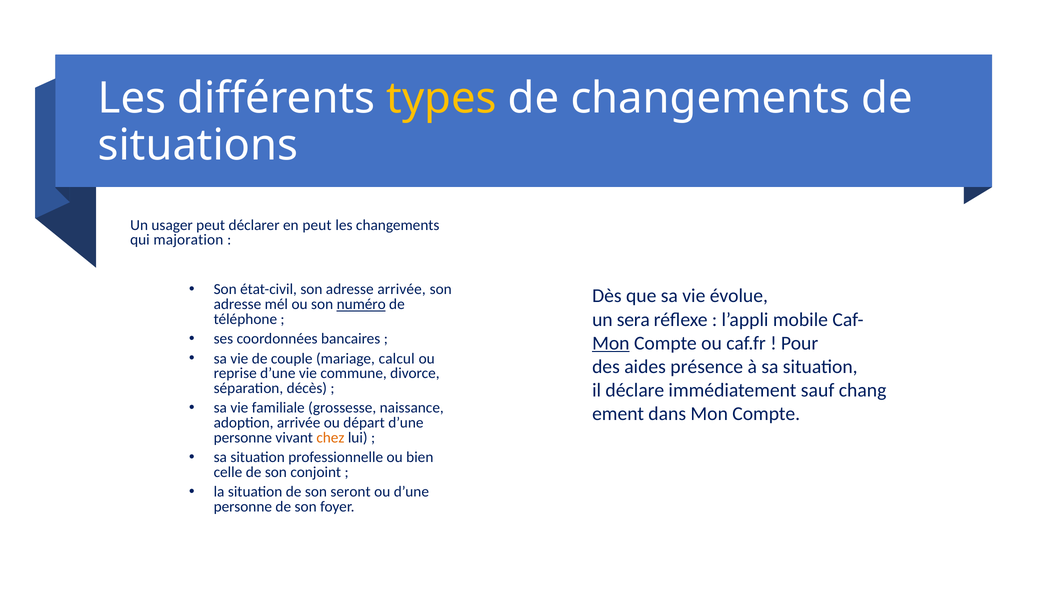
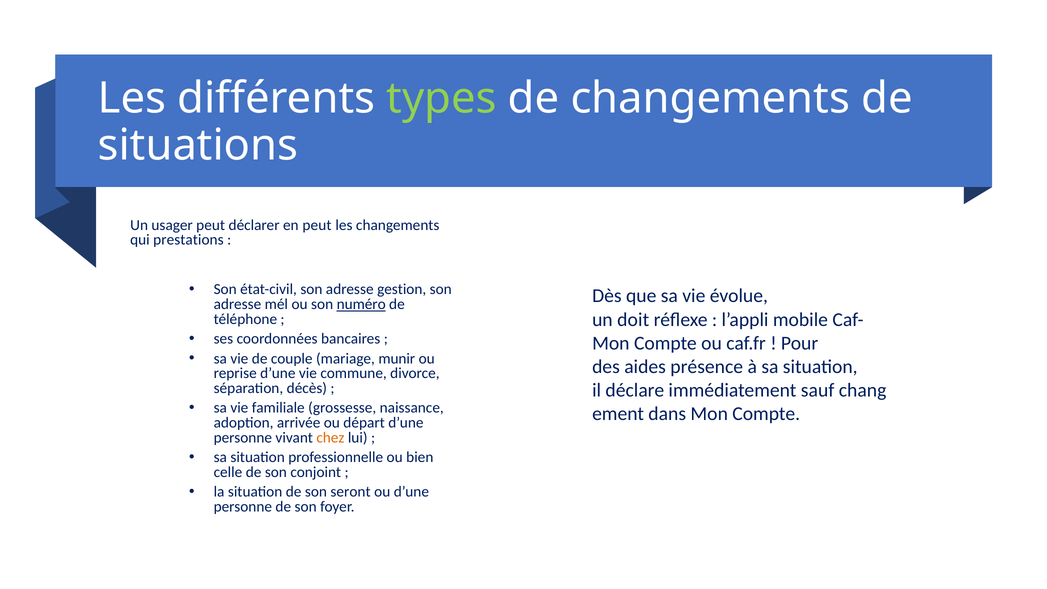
types colour: yellow -> light green
majoration: majoration -> prestations
adresse arrivée: arrivée -> gestion
sera: sera -> doit
Mon at (611, 343) underline: present -> none
calcul: calcul -> munir
